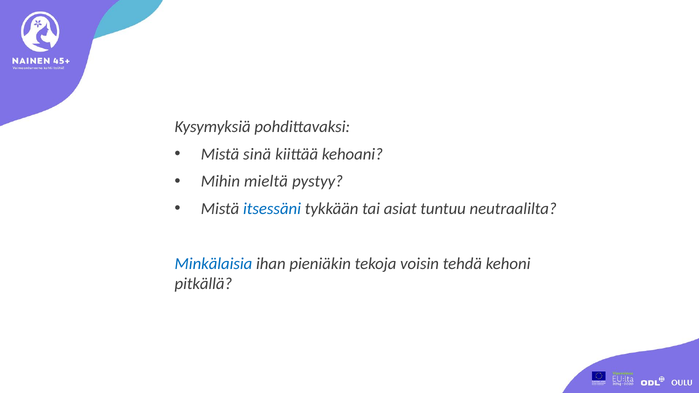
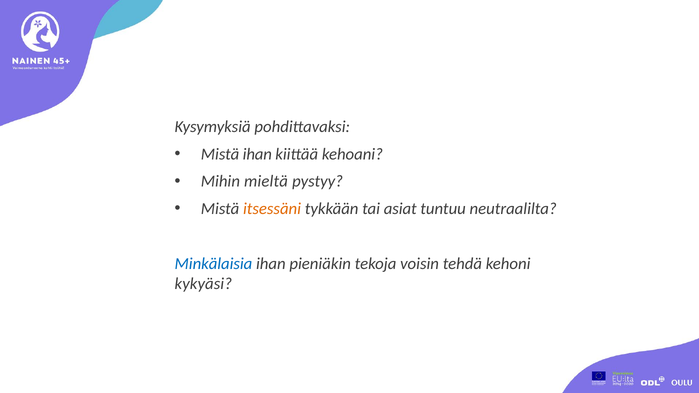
Mistä sinä: sinä -> ihan
itsessäni colour: blue -> orange
pitkällä: pitkällä -> kykyäsi
